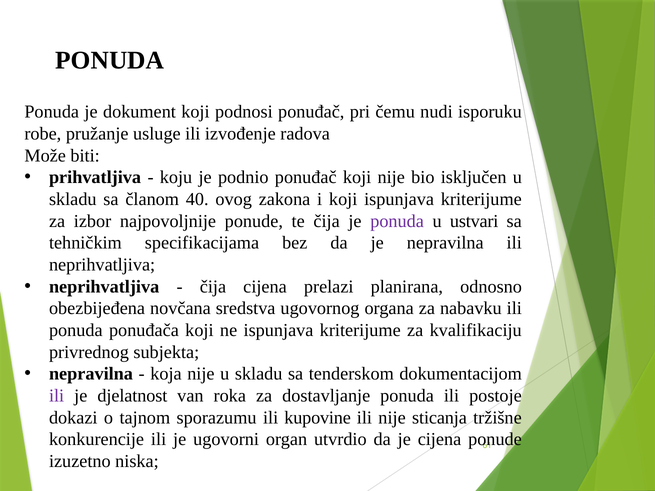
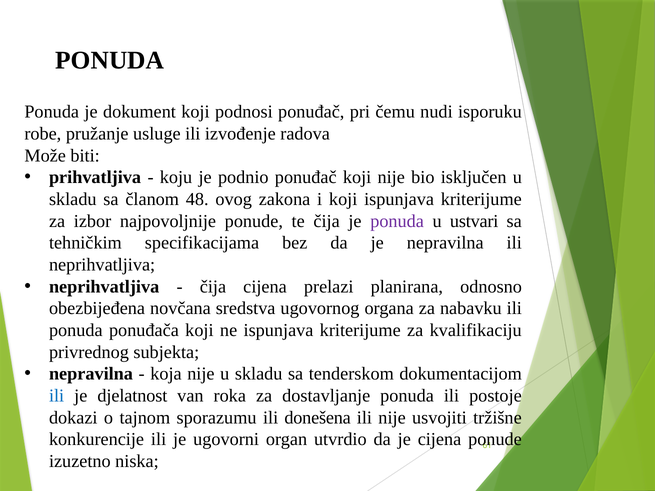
40: 40 -> 48
ili at (57, 396) colour: purple -> blue
kupovine: kupovine -> donešena
sticanja: sticanja -> usvojiti
